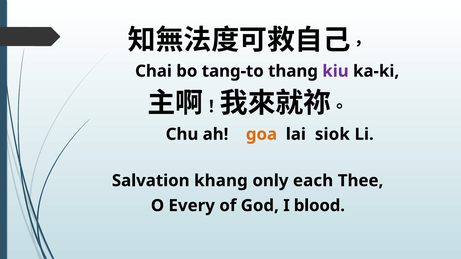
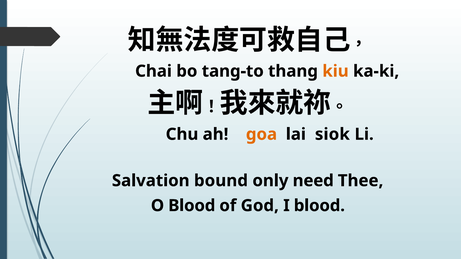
kiu colour: purple -> orange
khang: khang -> bound
each: each -> need
O Every: Every -> Blood
